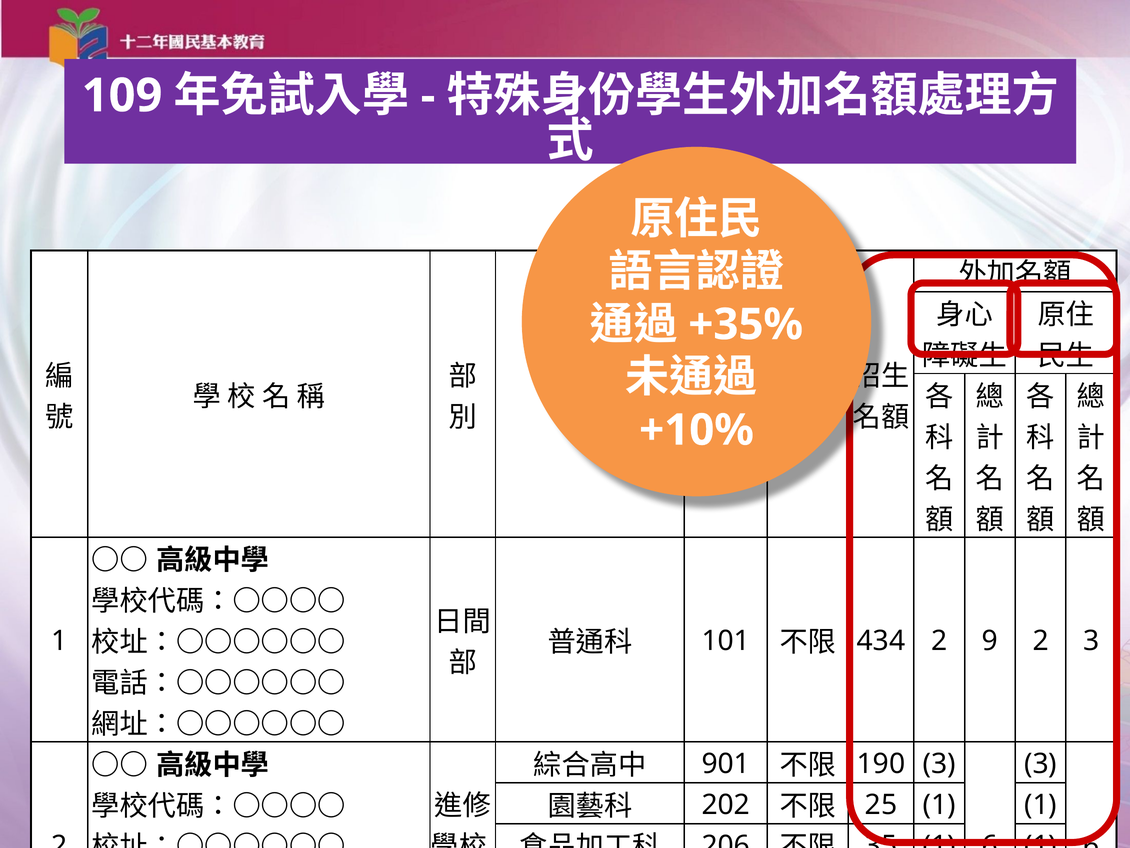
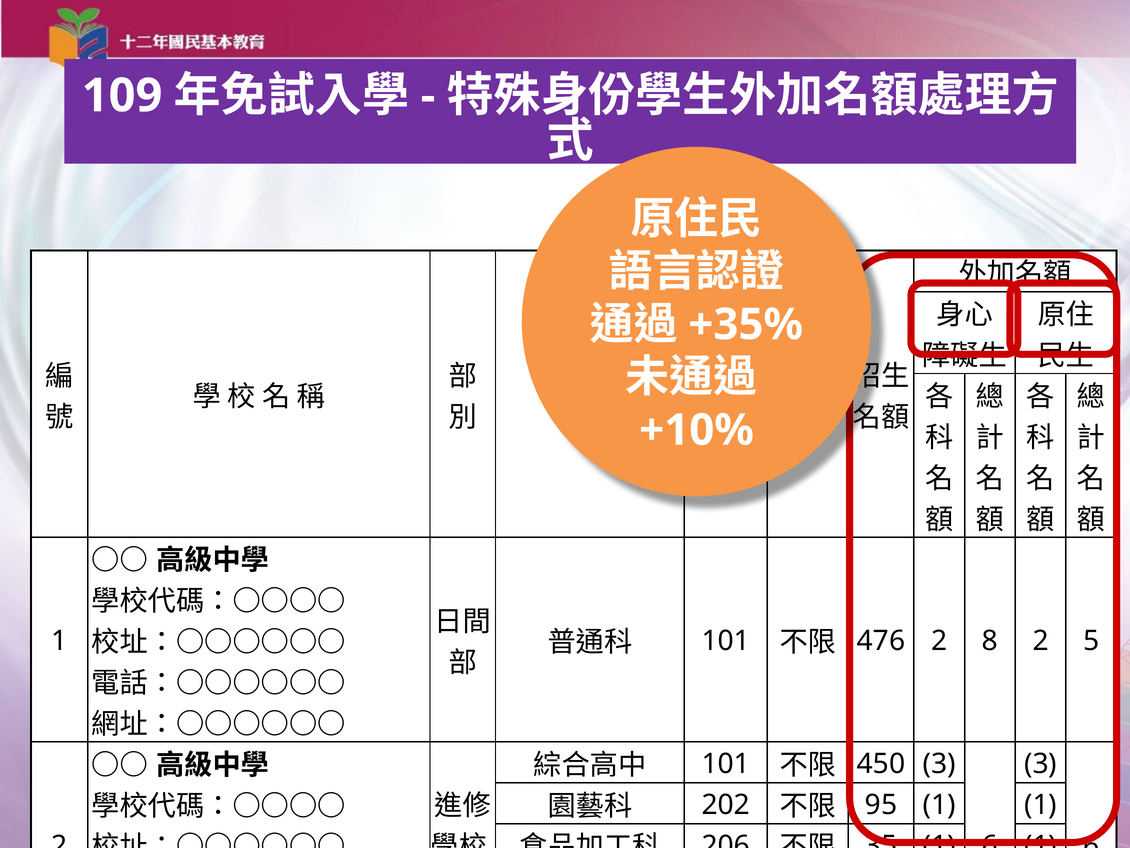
434: 434 -> 476
9: 9 -> 8
2 3: 3 -> 5
901 at (726, 763): 901 -> 101
190: 190 -> 450
25: 25 -> 95
